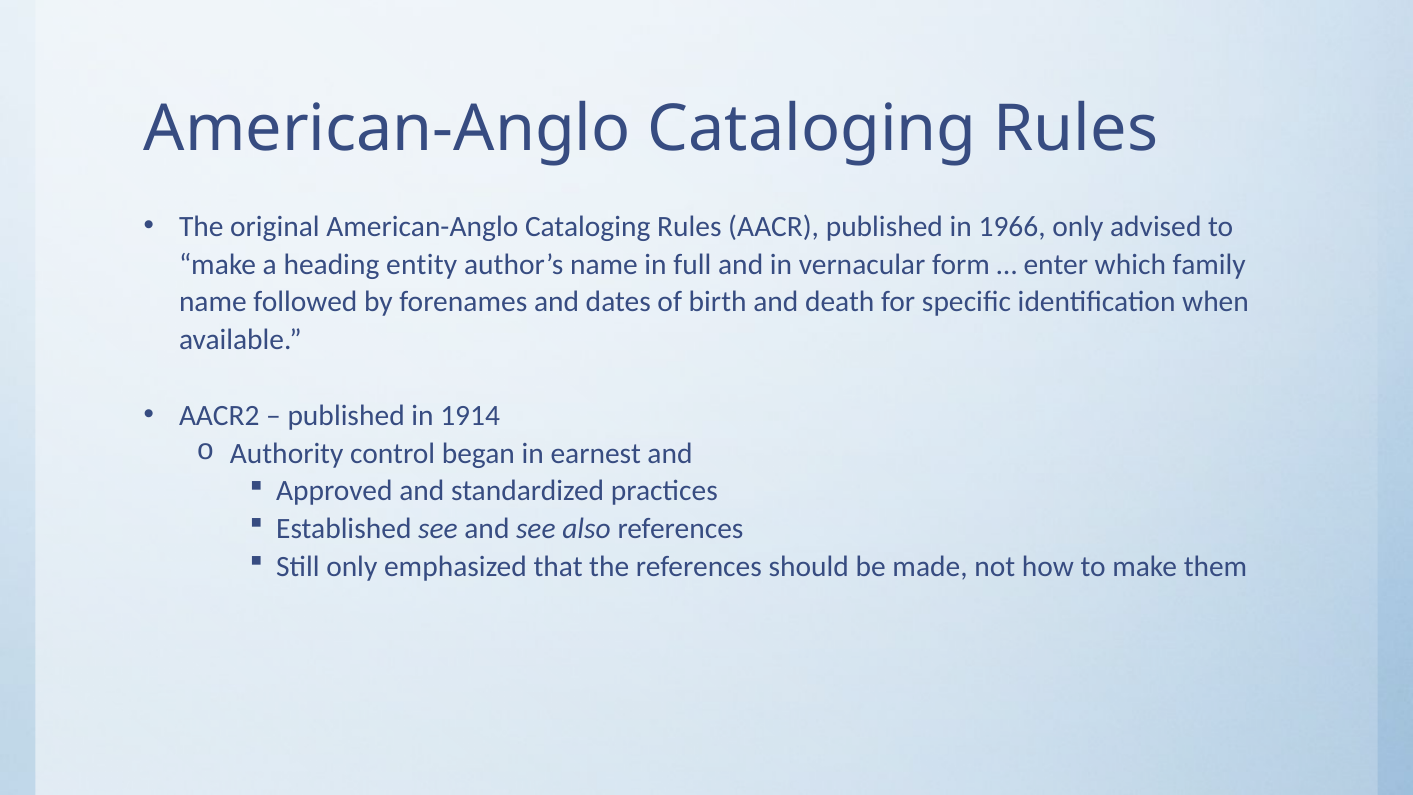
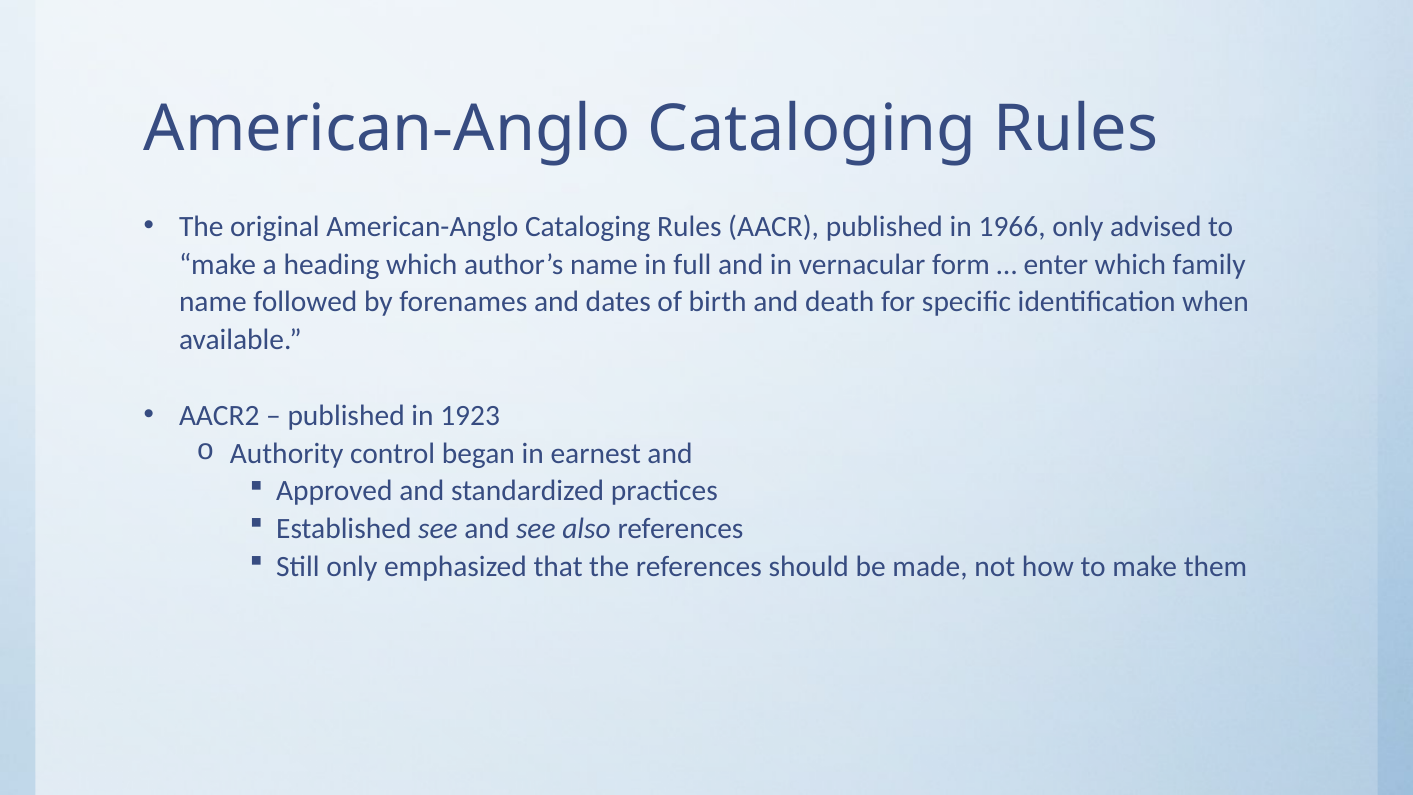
heading entity: entity -> which
1914: 1914 -> 1923
